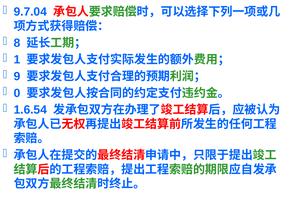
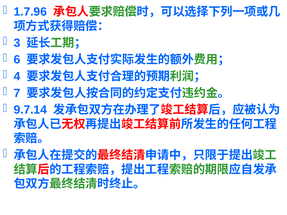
9.7.04: 9.7.04 -> 1.7.96
8: 8 -> 3
1: 1 -> 6
9: 9 -> 4
0: 0 -> 7
1.6.54: 1.6.54 -> 9.7.14
